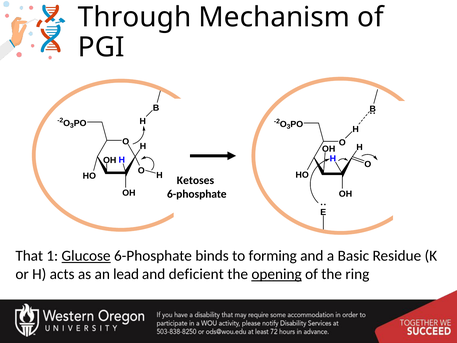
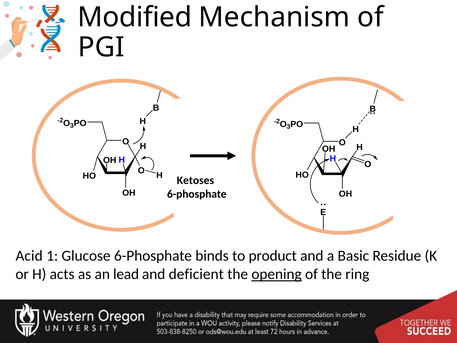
Through: Through -> Modified
That: That -> Acid
Glucose underline: present -> none
forming: forming -> product
